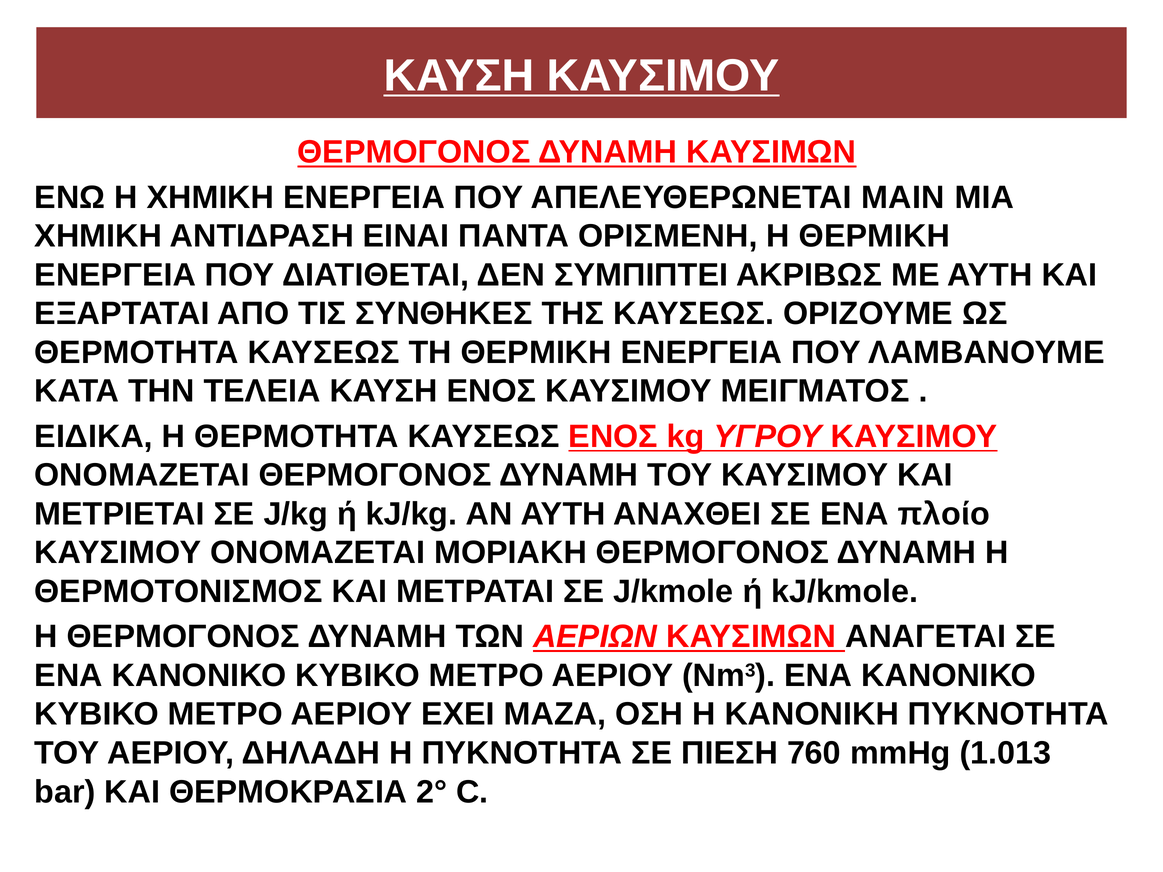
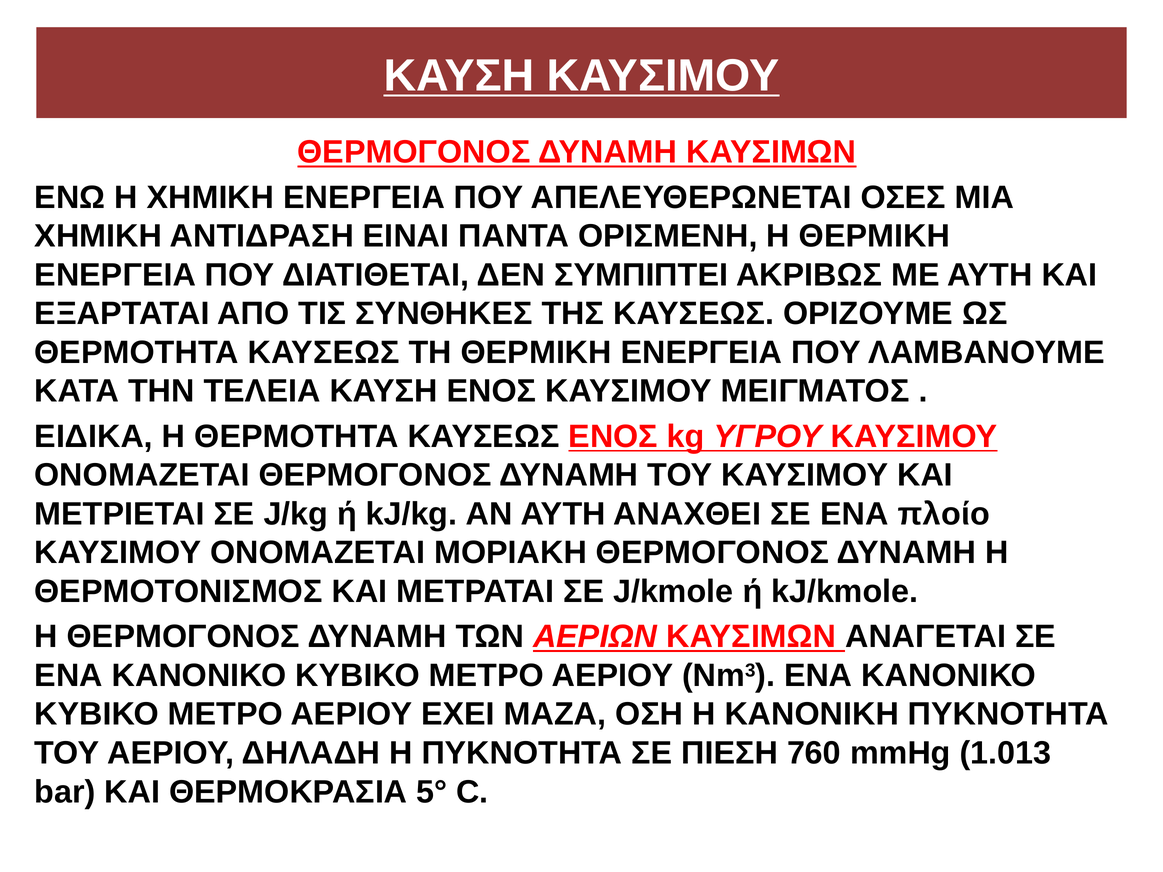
MAIN: MAIN -> ΟΣΕΣ
2°: 2° -> 5°
